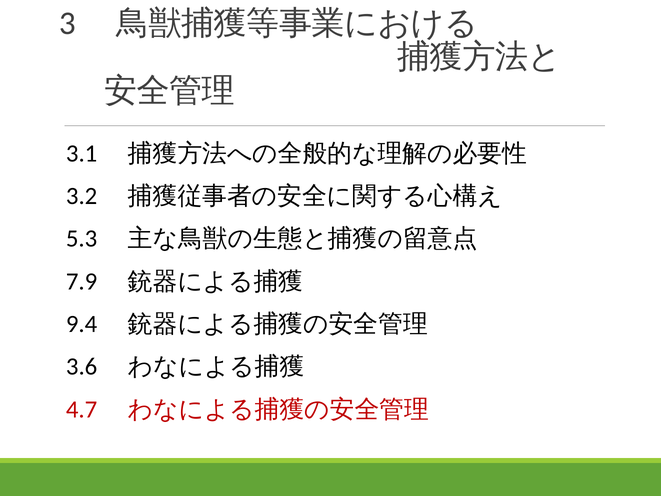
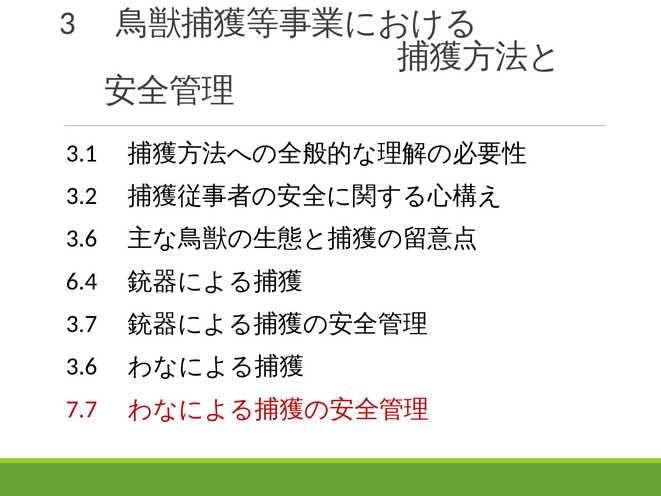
5.3 at (82, 239): 5.3 -> 3.6
7.9: 7.9 -> 6.4
9.4: 9.4 -> 3.7
4.7: 4.7 -> 7.7
